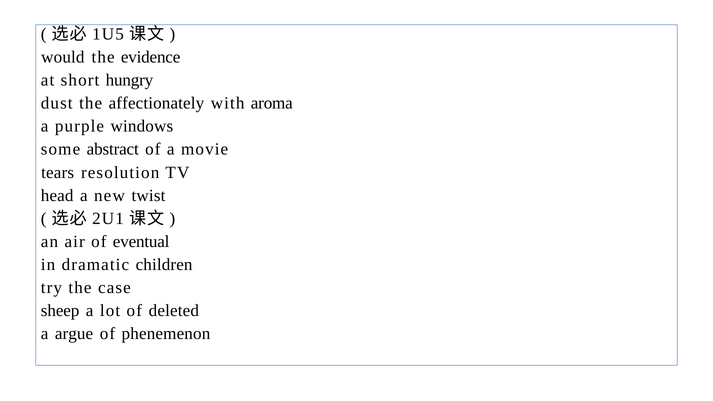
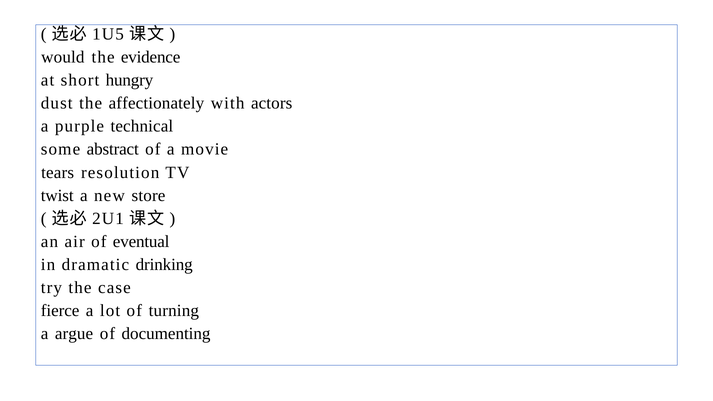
aroma: aroma -> actors
windows: windows -> technical
head: head -> twist
twist: twist -> store
children: children -> drinking
sheep: sheep -> fierce
deleted: deleted -> turning
phenemenon: phenemenon -> documenting
